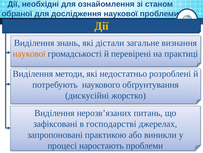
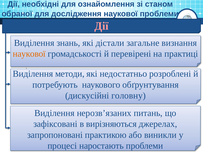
Дії at (101, 26) colour: yellow -> pink
жорстко: жорстко -> головну
господарстві: господарстві -> вирізняються
